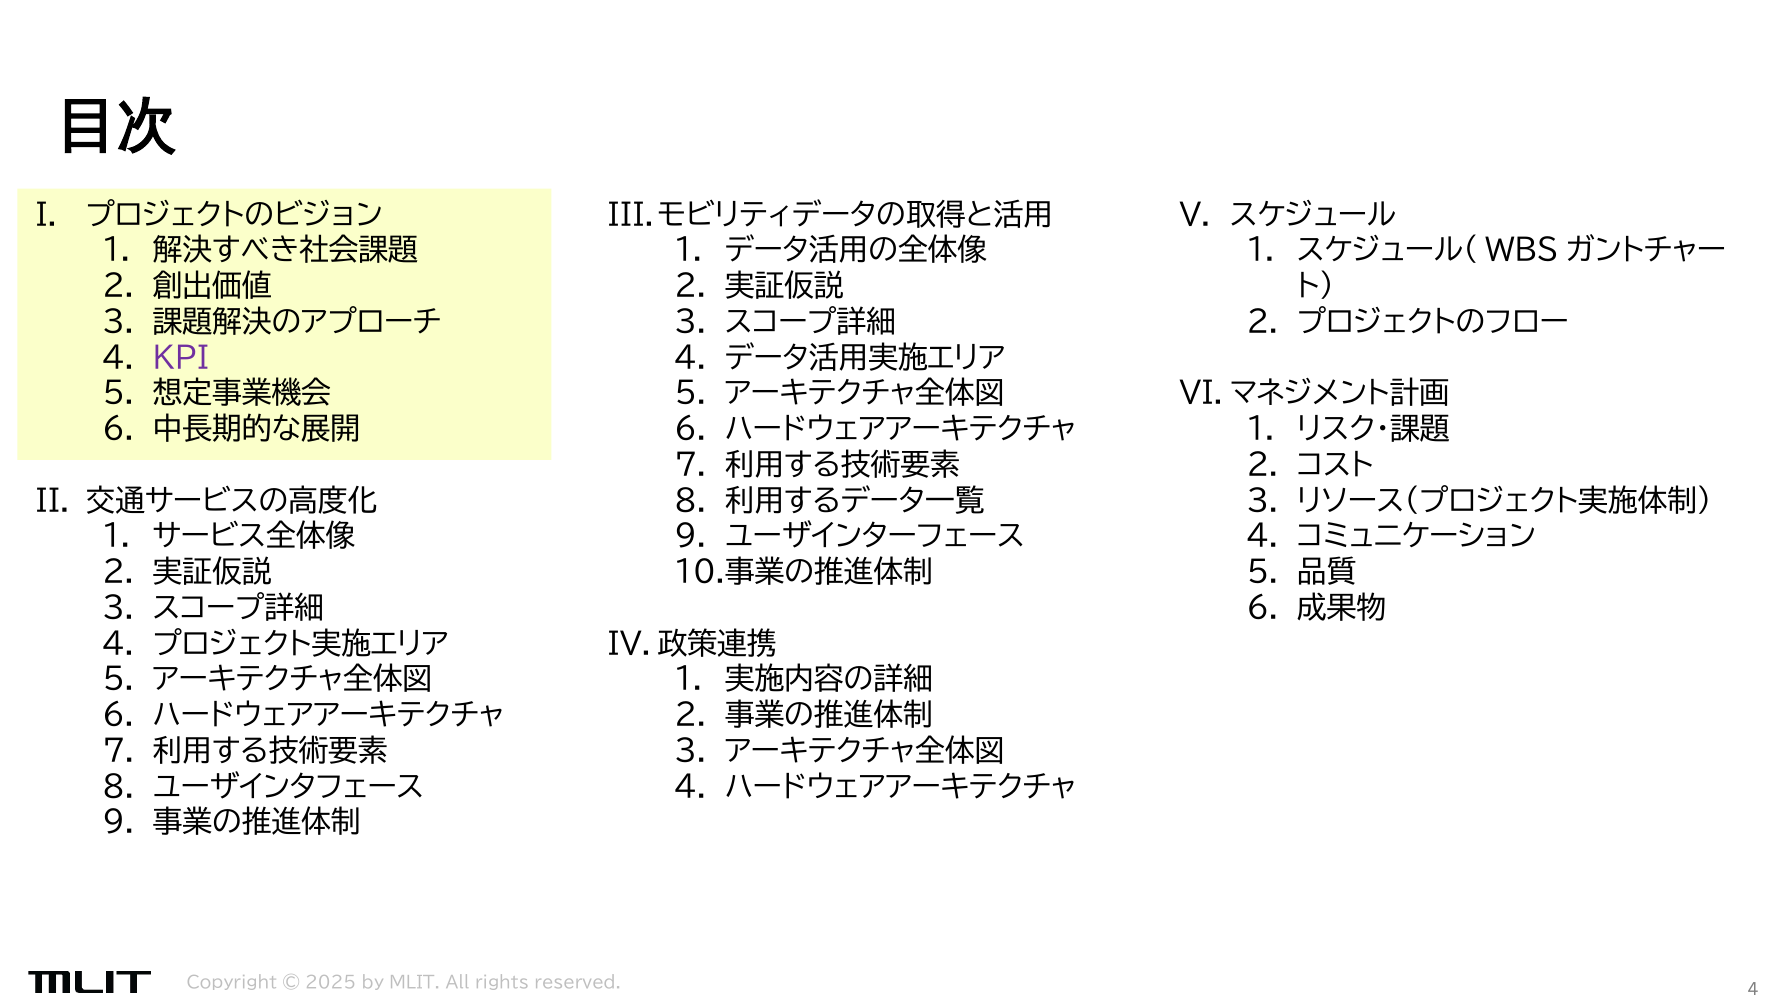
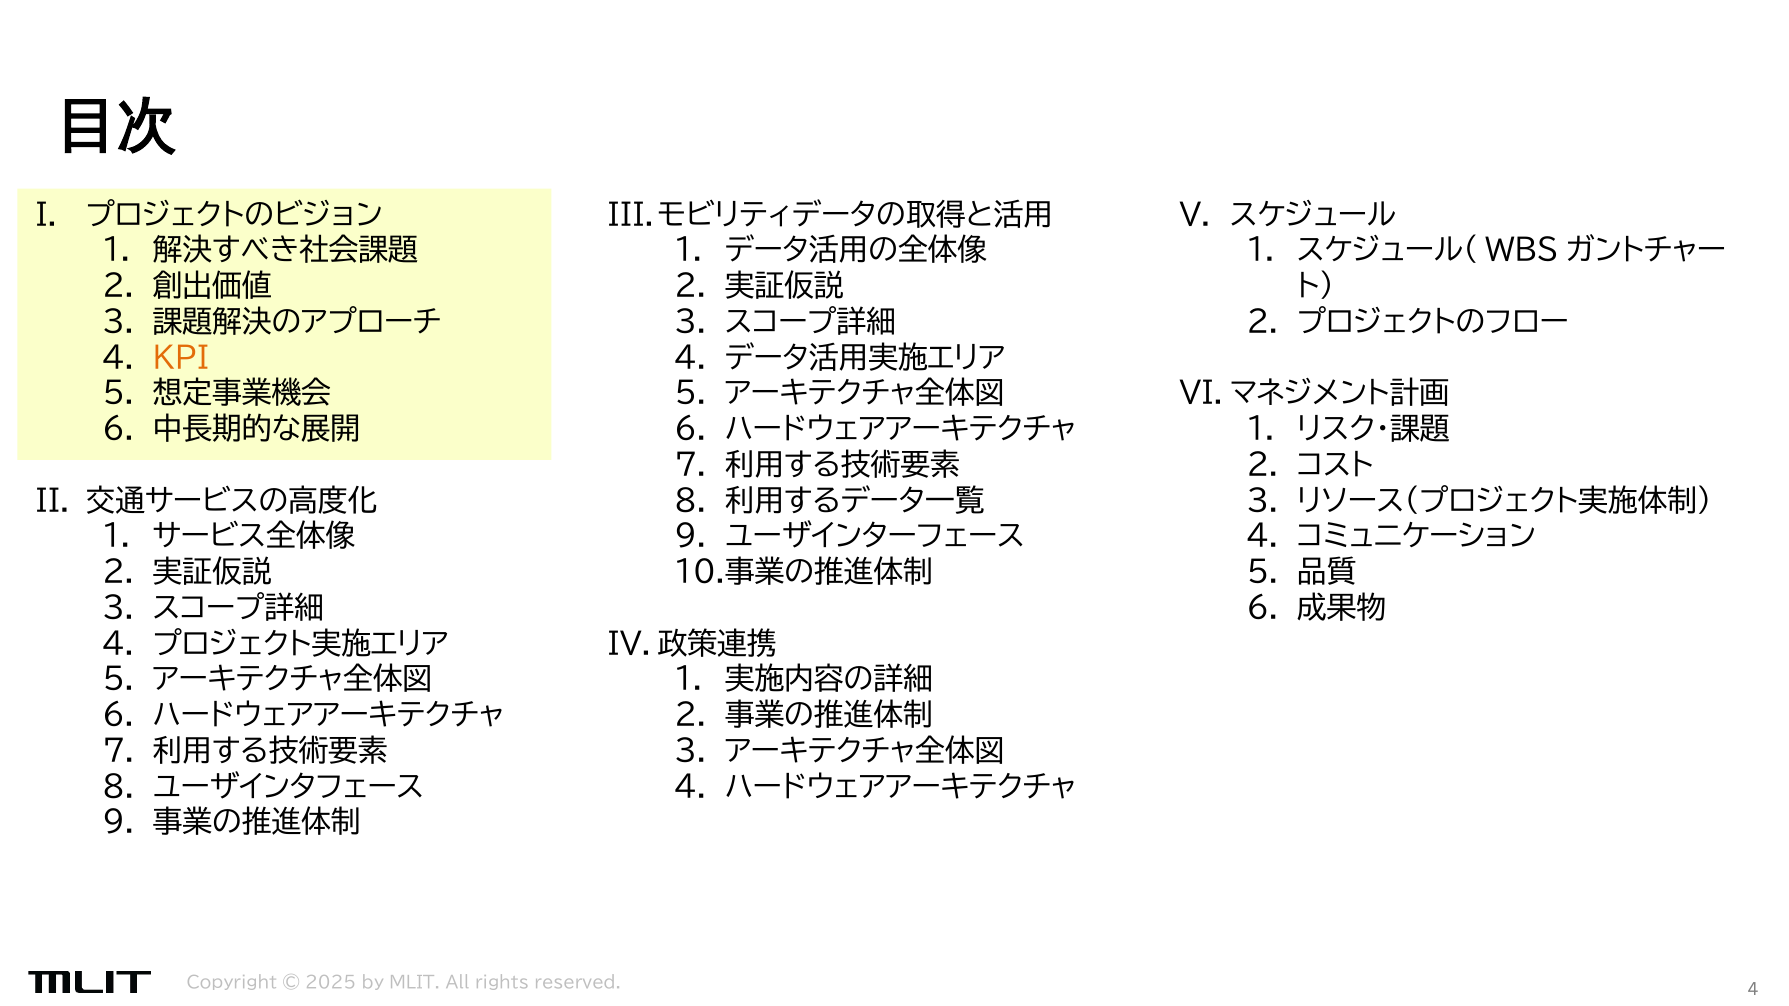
KPI colour: purple -> orange
